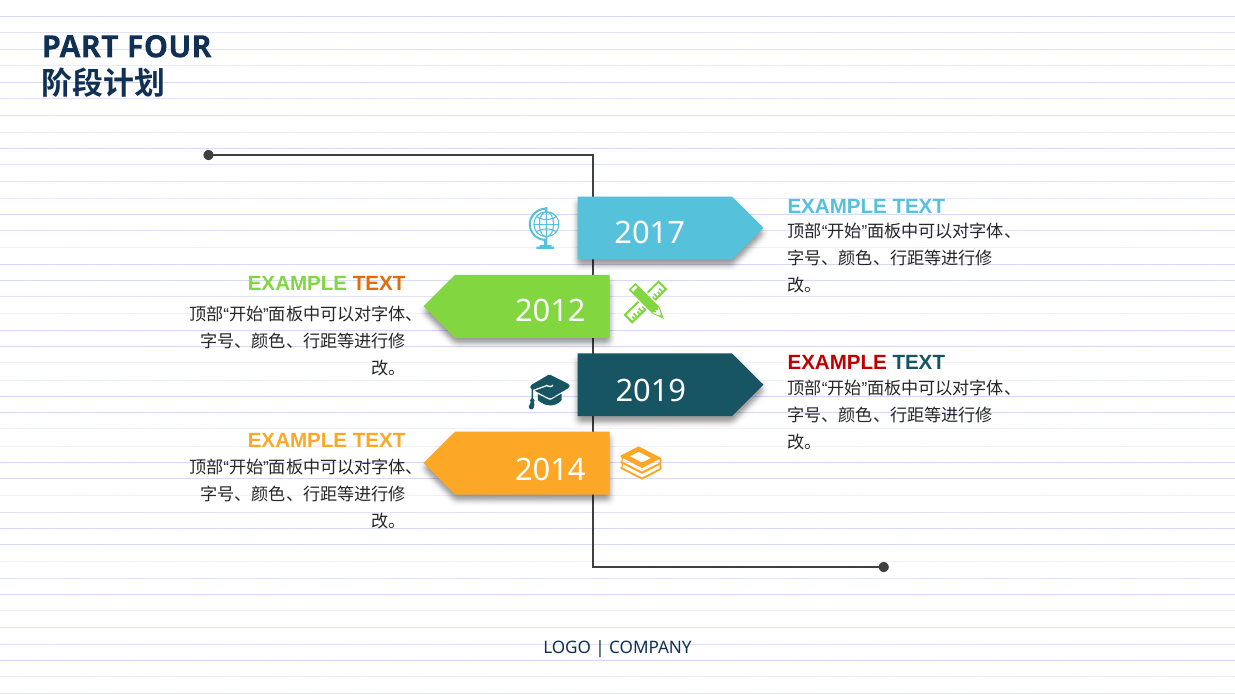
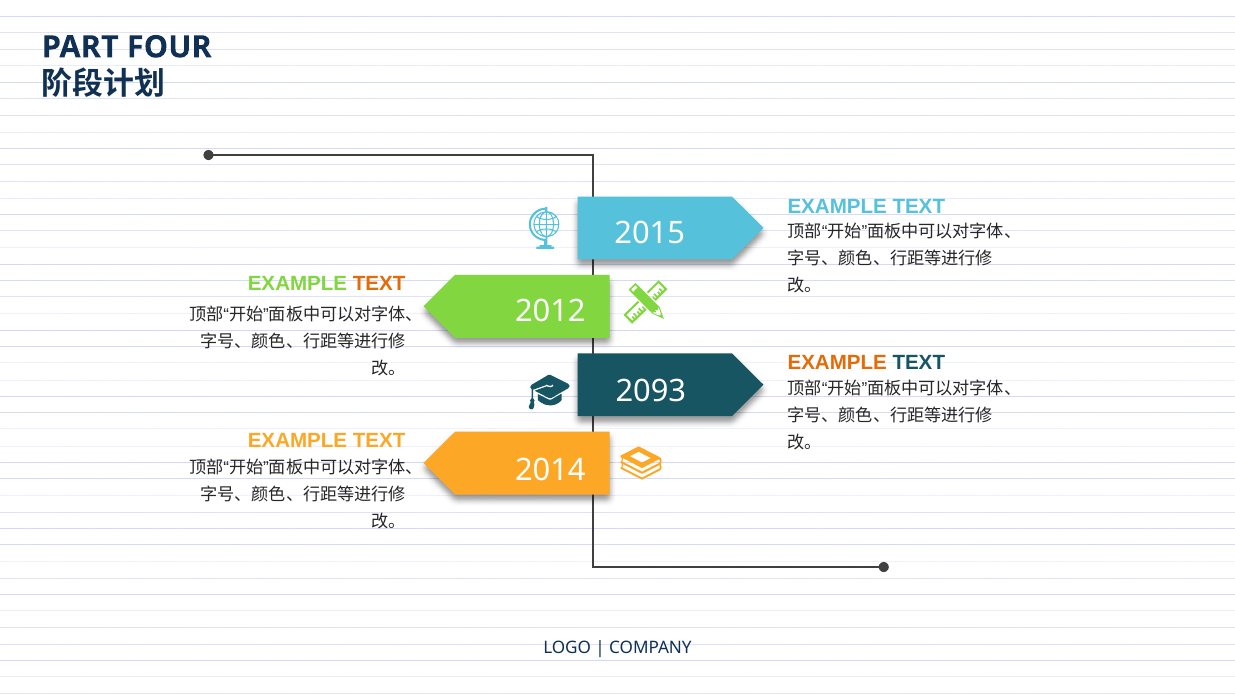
2017: 2017 -> 2015
EXAMPLE at (837, 363) colour: red -> orange
2019: 2019 -> 2093
